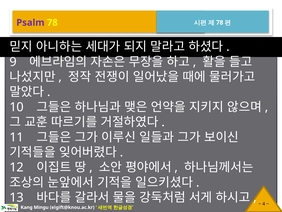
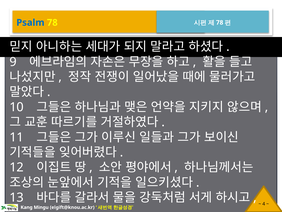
Psalm colour: purple -> blue
